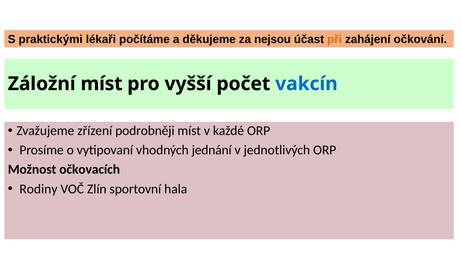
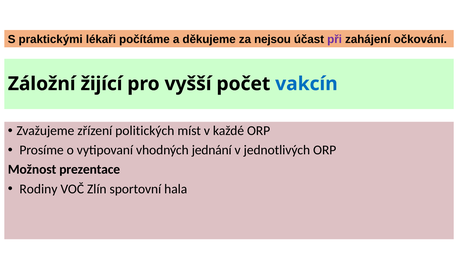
při colour: orange -> purple
Záložní míst: míst -> žijící
podrobněji: podrobněji -> politických
očkovacích: očkovacích -> prezentace
